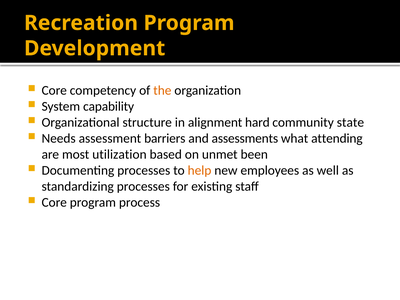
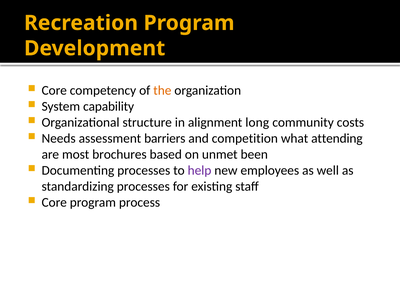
hard: hard -> long
state: state -> costs
assessments: assessments -> competition
utilization: utilization -> brochures
help colour: orange -> purple
